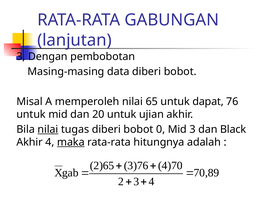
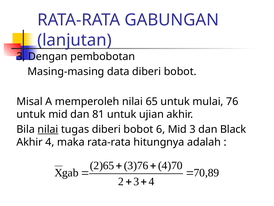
dapat: dapat -> mulai
20: 20 -> 81
0: 0 -> 6
maka underline: present -> none
